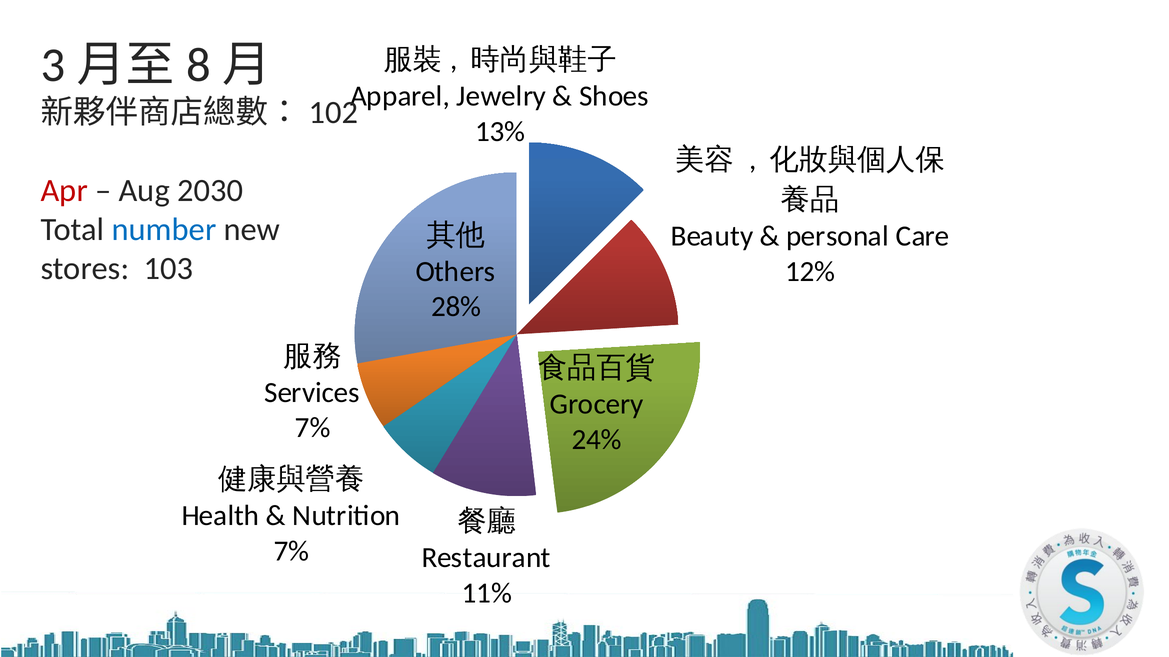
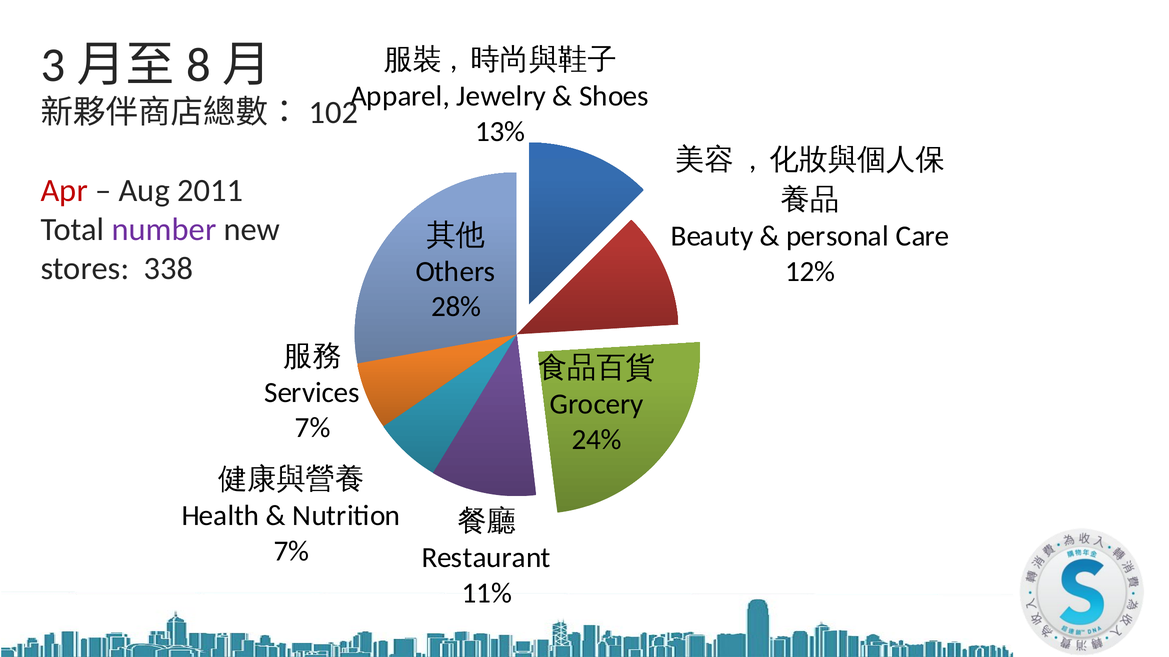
2030: 2030 -> 2011
number colour: blue -> purple
103: 103 -> 338
